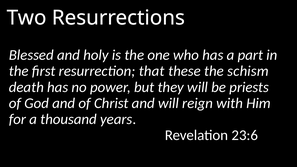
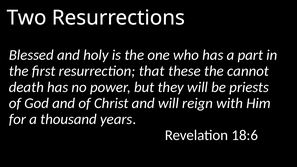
schism: schism -> cannot
23:6: 23:6 -> 18:6
